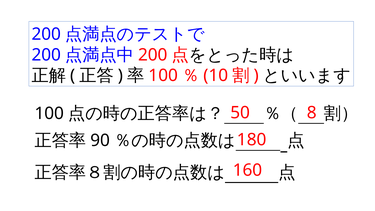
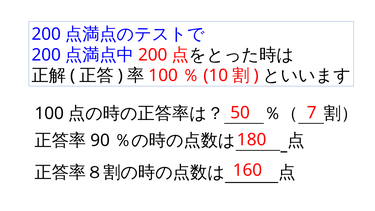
8: 8 -> 7
